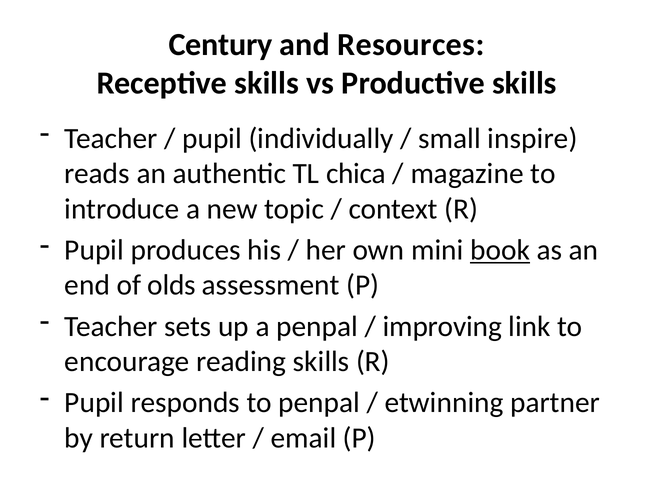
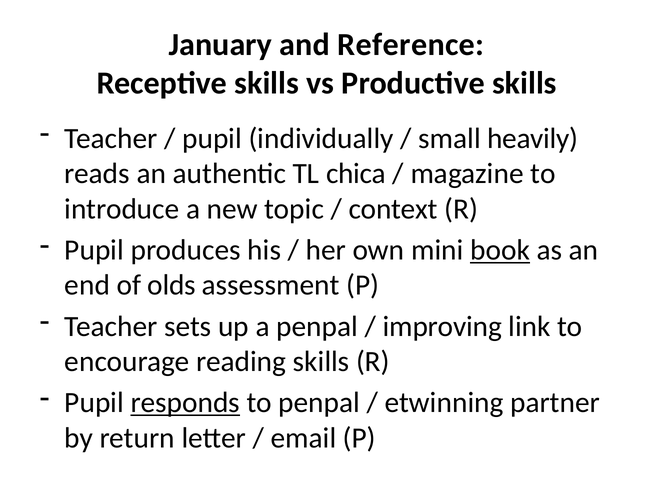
Century: Century -> January
Resources: Resources -> Reference
inspire: inspire -> heavily
responds underline: none -> present
